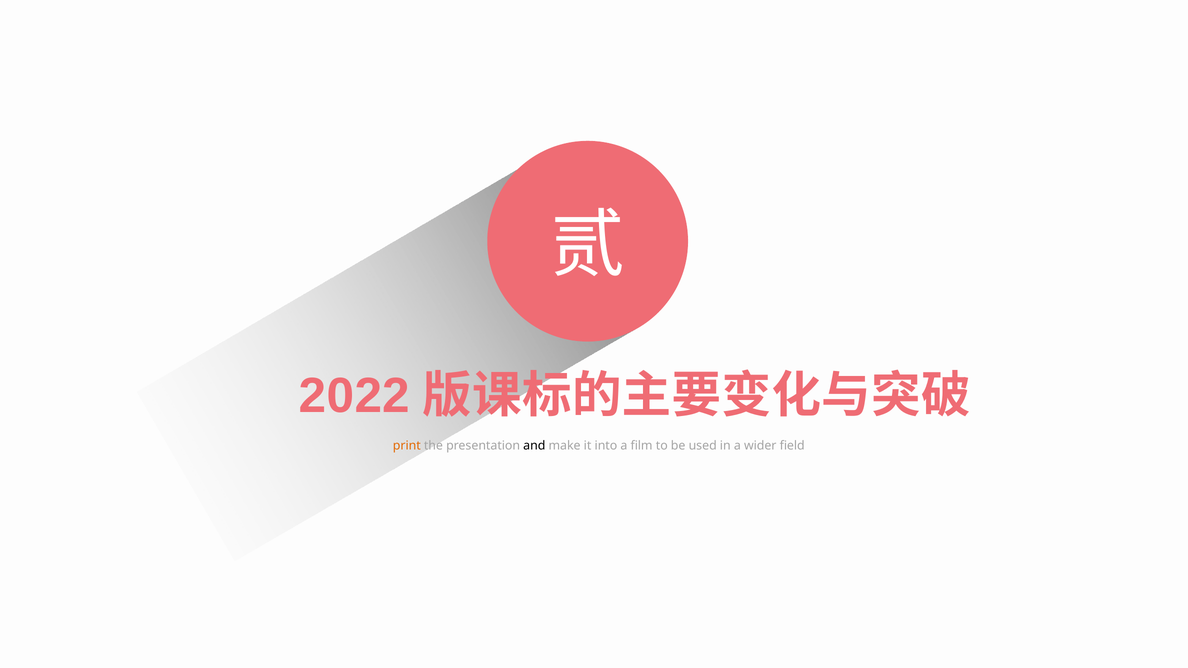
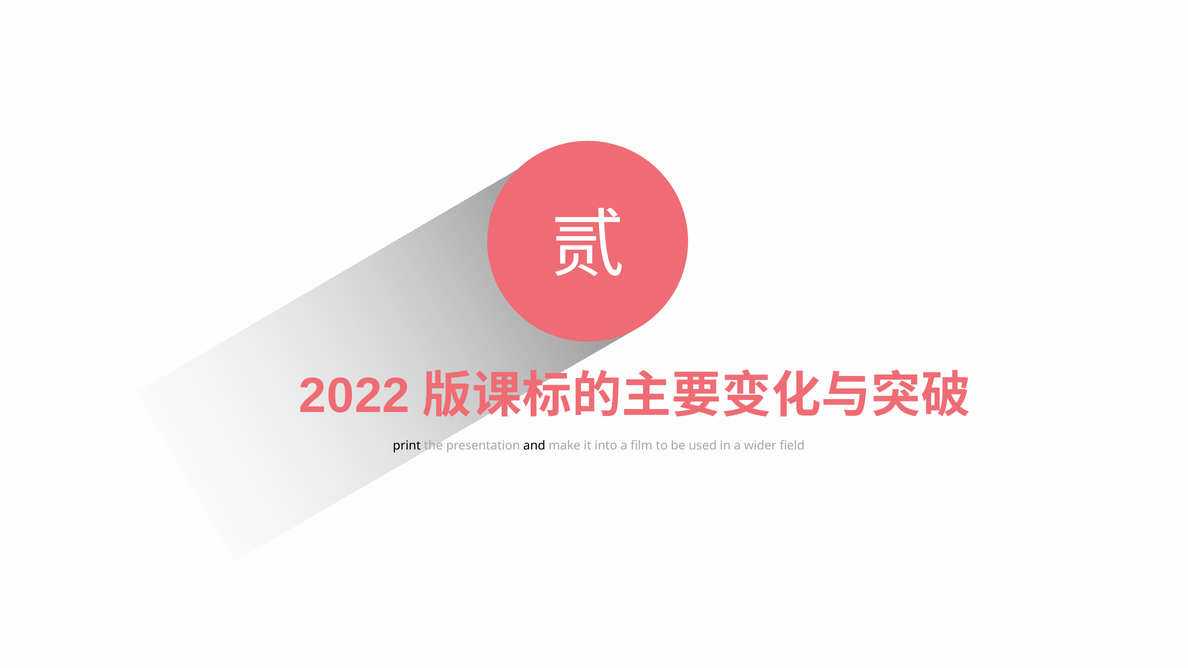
print colour: orange -> black
